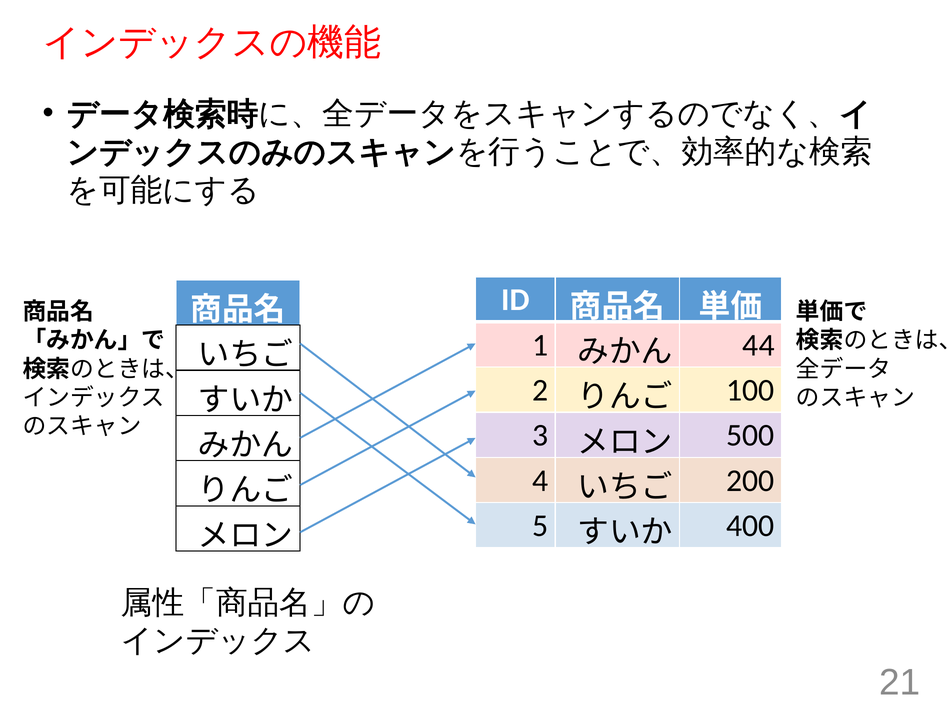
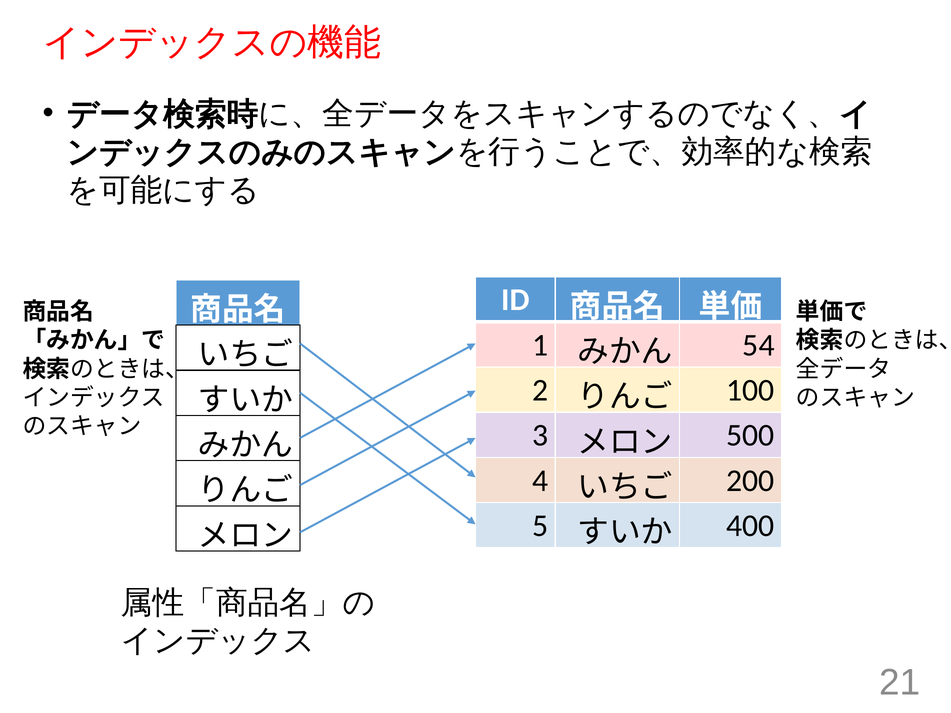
44: 44 -> 54
